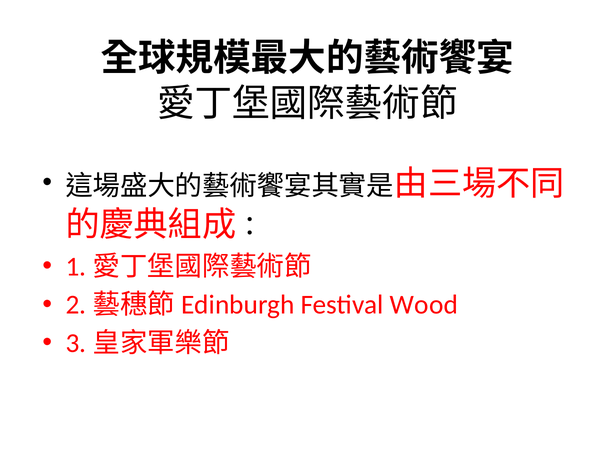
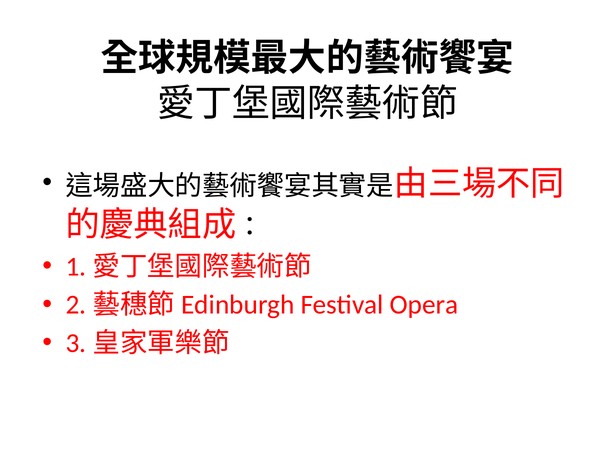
Wood: Wood -> Opera
